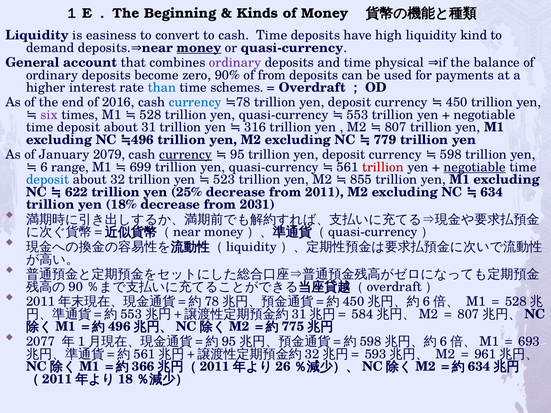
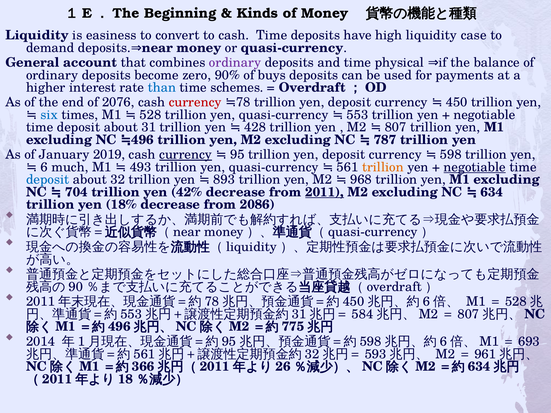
kind: kind -> case
money at (199, 48) underline: present -> none
of from: from -> buys
2016: 2016 -> 2076
currency at (195, 102) colour: blue -> red
six colour: purple -> blue
316: 316 -> 428
779: 779 -> 787
2079: 2079 -> 2019
range: range -> much
699: 699 -> 493
trillion at (383, 167) colour: red -> orange
523: 523 -> 893
855: 855 -> 968
622: 622 -> 704
25%: 25% -> 42%
2011 underline: none -> present
2031: 2031 -> 2086
2077: 2077 -> 2014
